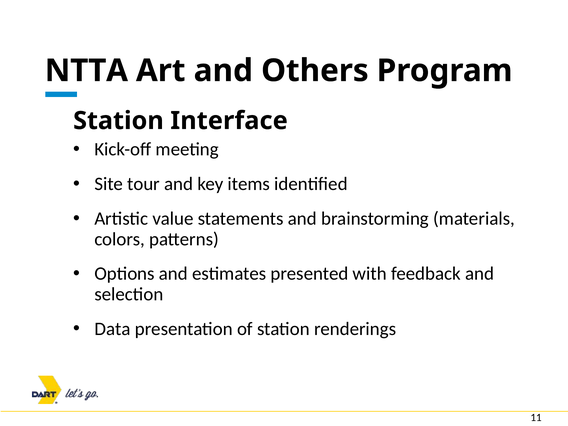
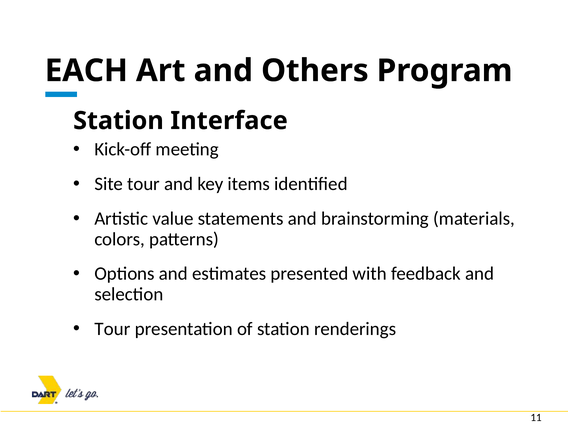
NTTA: NTTA -> EACH
Data at (113, 329): Data -> Tour
